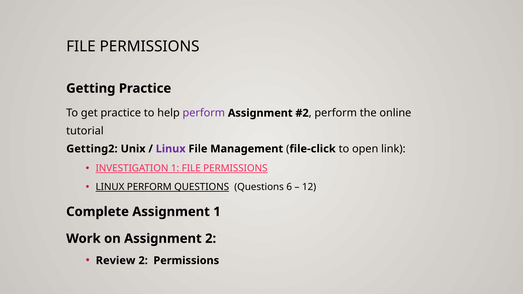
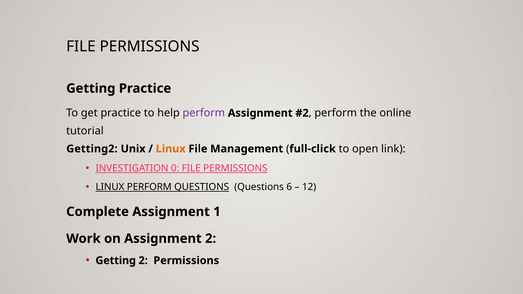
Linux at (171, 149) colour: purple -> orange
file-click: file-click -> full-click
INVESTIGATION 1: 1 -> 0
Review at (116, 261): Review -> Getting
